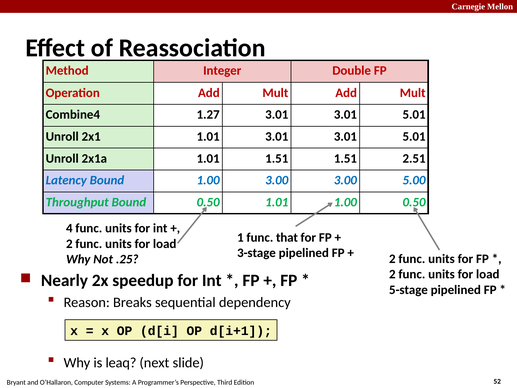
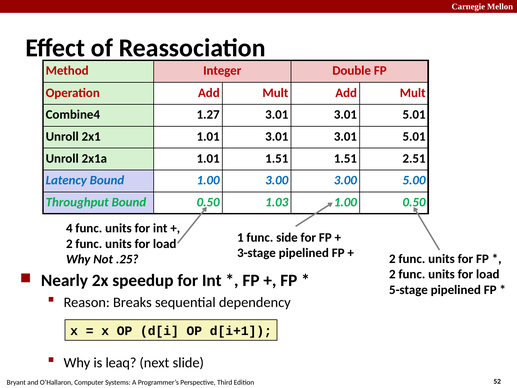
0.50 1.01: 1.01 -> 1.03
that: that -> side
